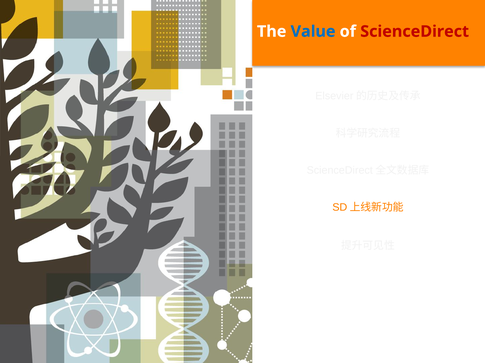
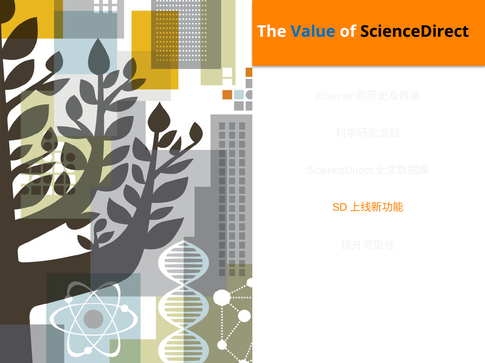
ScienceDirect at (415, 32) colour: red -> black
